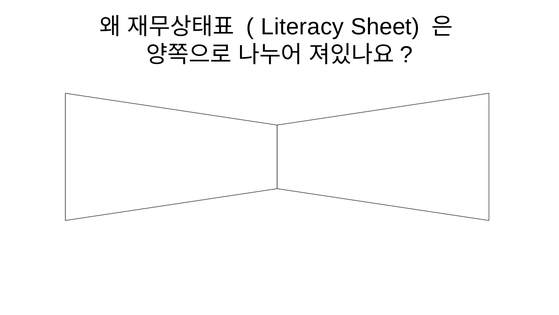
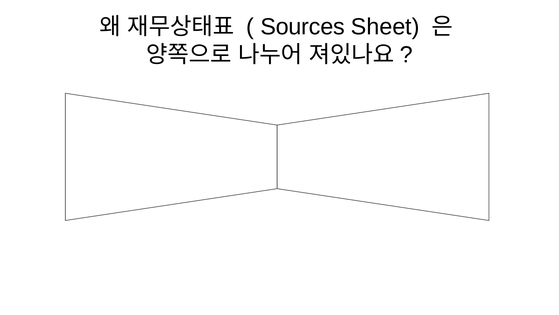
Literacy: Literacy -> Sources
